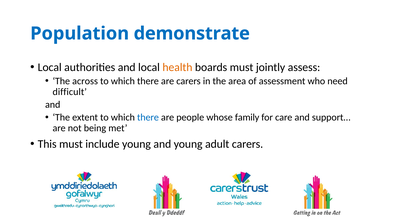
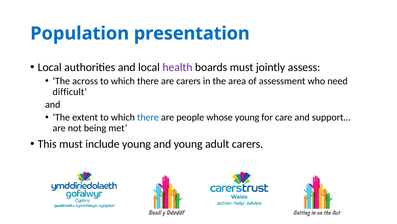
demonstrate: demonstrate -> presentation
health colour: orange -> purple
whose family: family -> young
